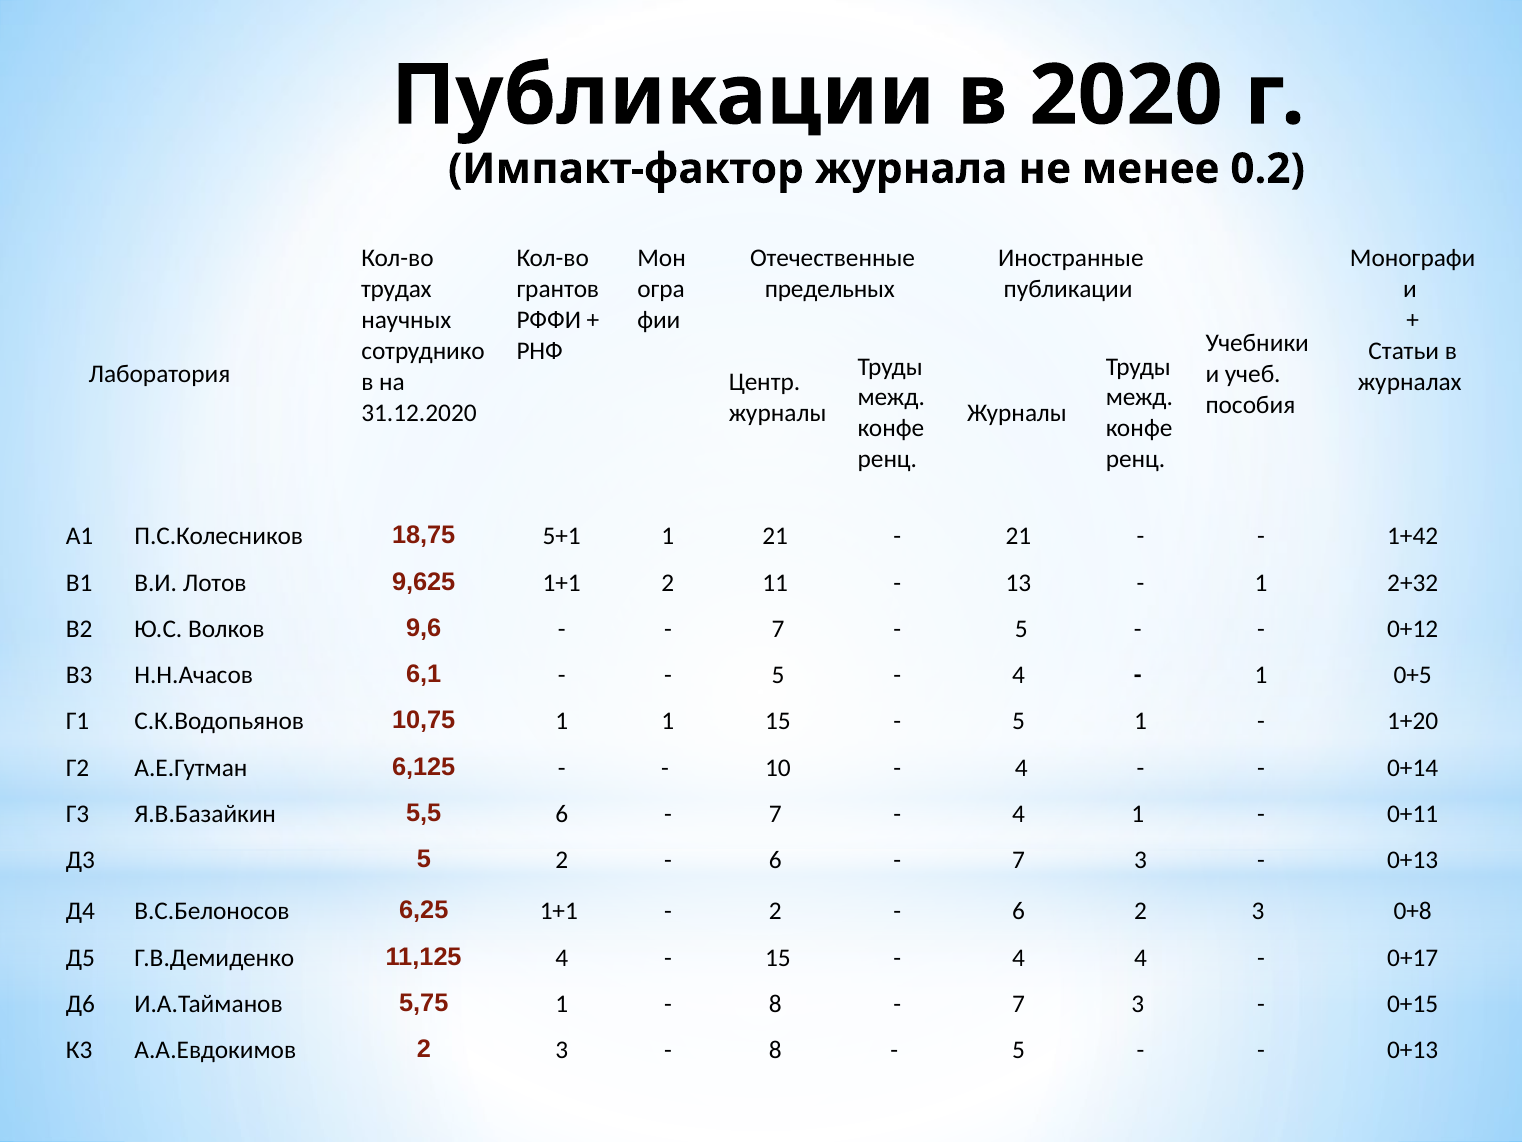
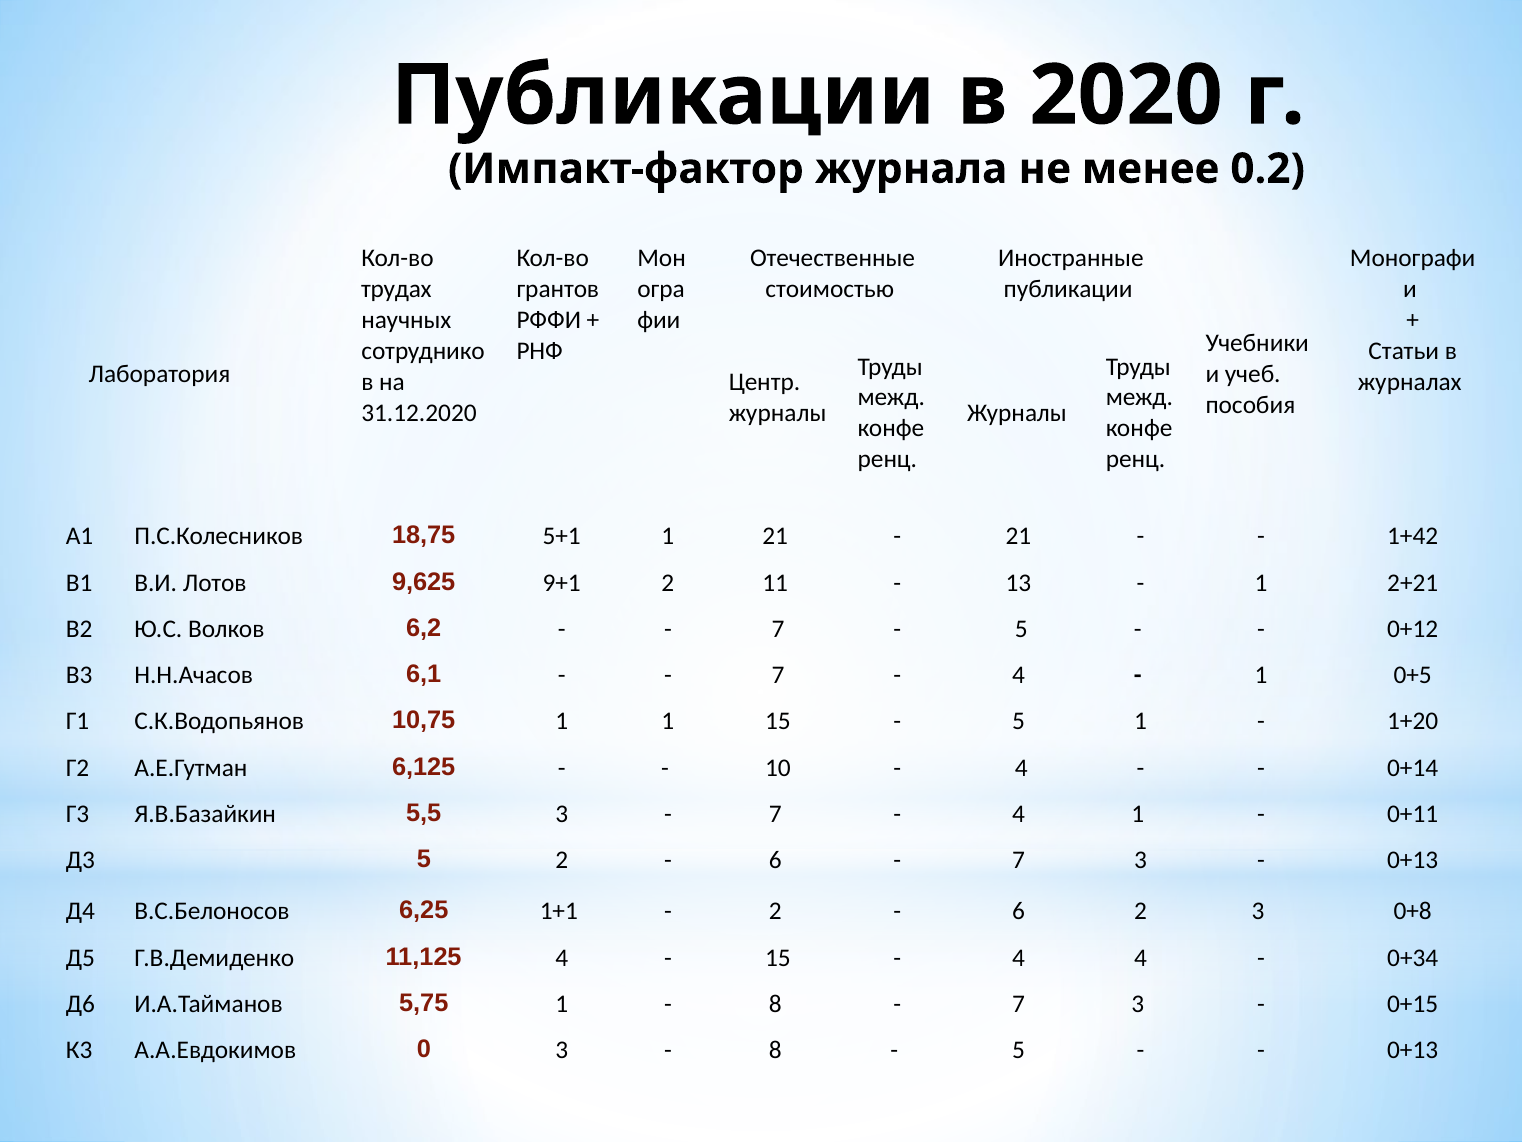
предельных: предельных -> стоимостью
9,625 1+1: 1+1 -> 9+1
2+32: 2+32 -> 2+21
9,6: 9,6 -> 6,2
5 at (778, 675): 5 -> 7
5,5 6: 6 -> 3
0+17: 0+17 -> 0+34
А.А.Евдокимов 2: 2 -> 0
